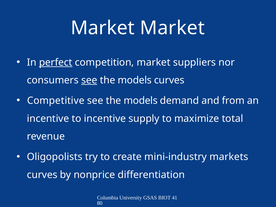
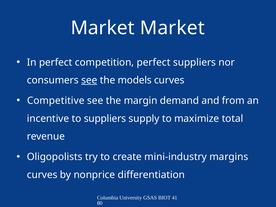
perfect at (56, 62) underline: present -> none
competition market: market -> perfect
models at (141, 101): models -> margin
to incentive: incentive -> suppliers
markets: markets -> margins
